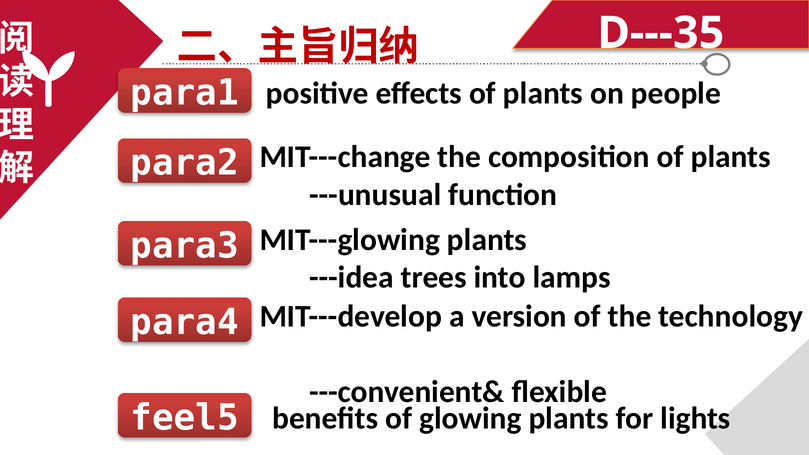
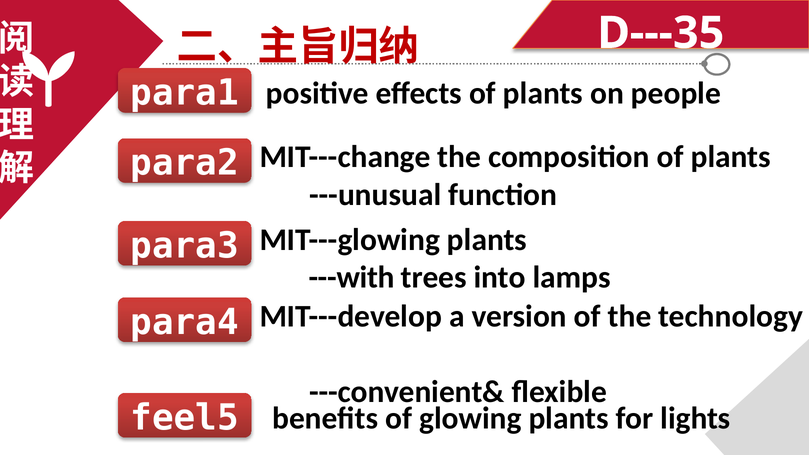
---idea: ---idea -> ---with
